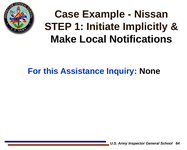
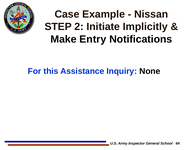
1: 1 -> 2
Local: Local -> Entry
